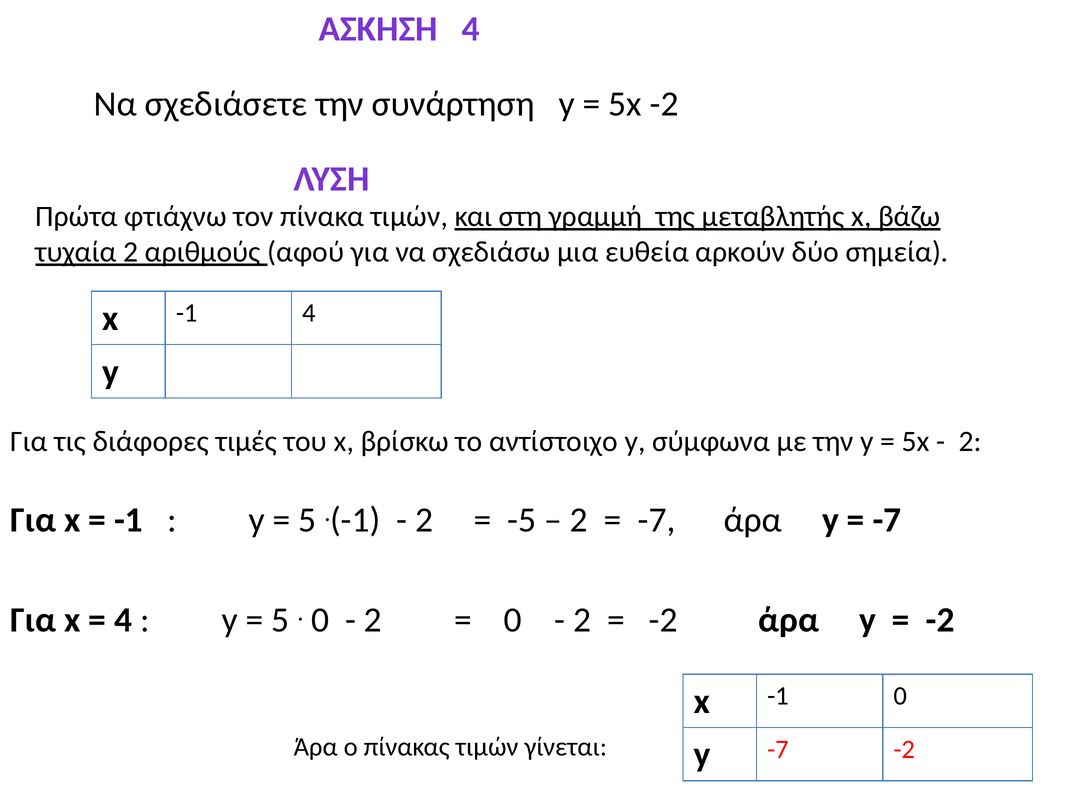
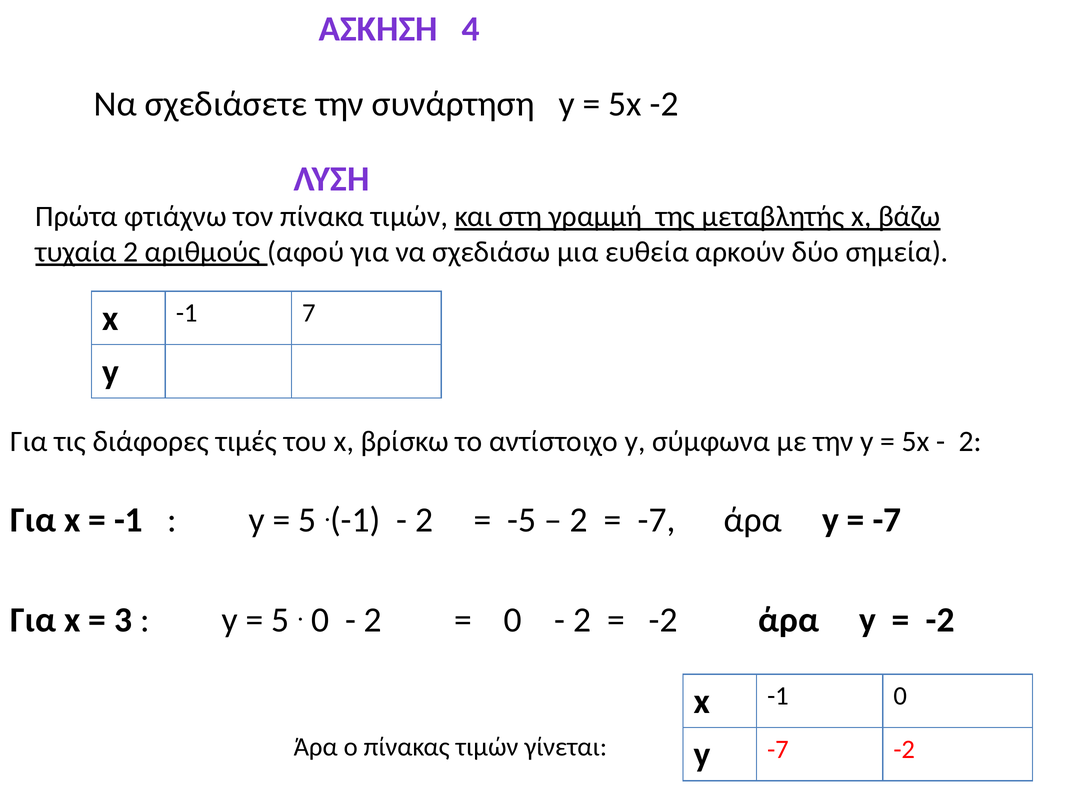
-1 4: 4 -> 7
4 at (123, 620): 4 -> 3
